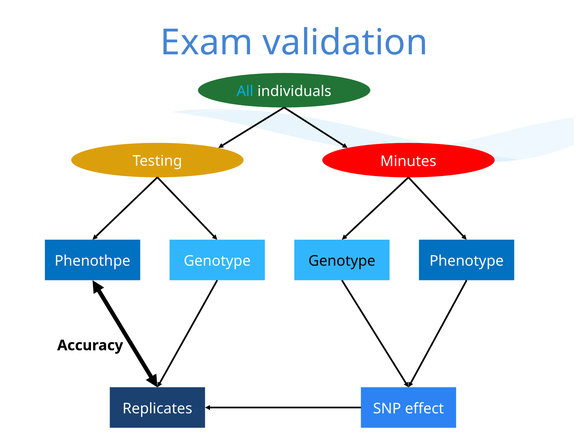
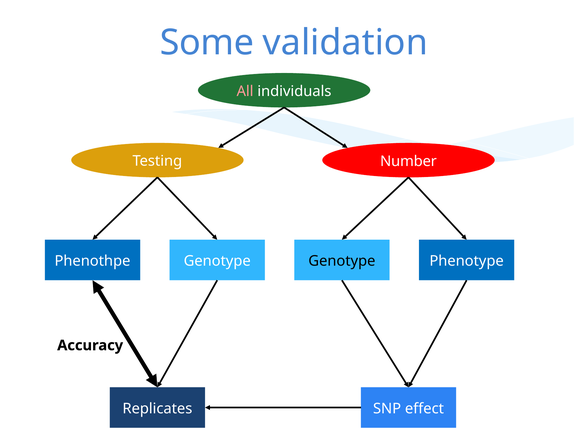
Exam: Exam -> Some
All colour: light blue -> pink
Minutes: Minutes -> Number
